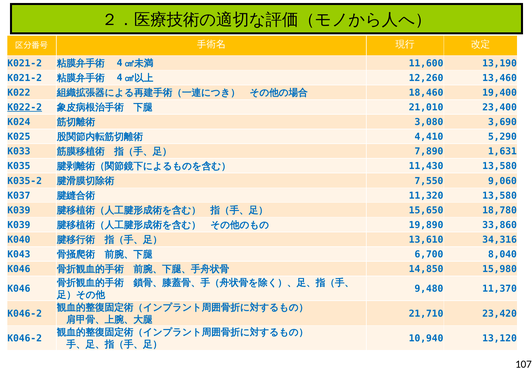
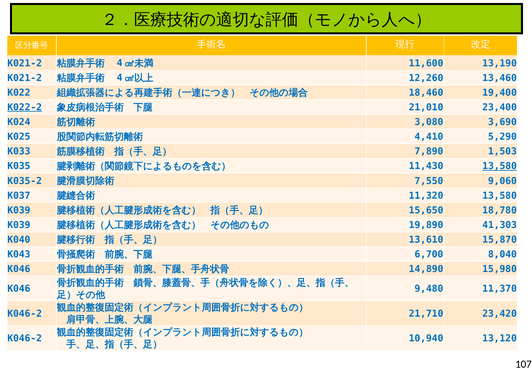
1,631: 1,631 -> 1,503
13,580 at (500, 166) underline: none -> present
33,860: 33,860 -> 41,303
34,316: 34,316 -> 15,870
14,850: 14,850 -> 14,890
